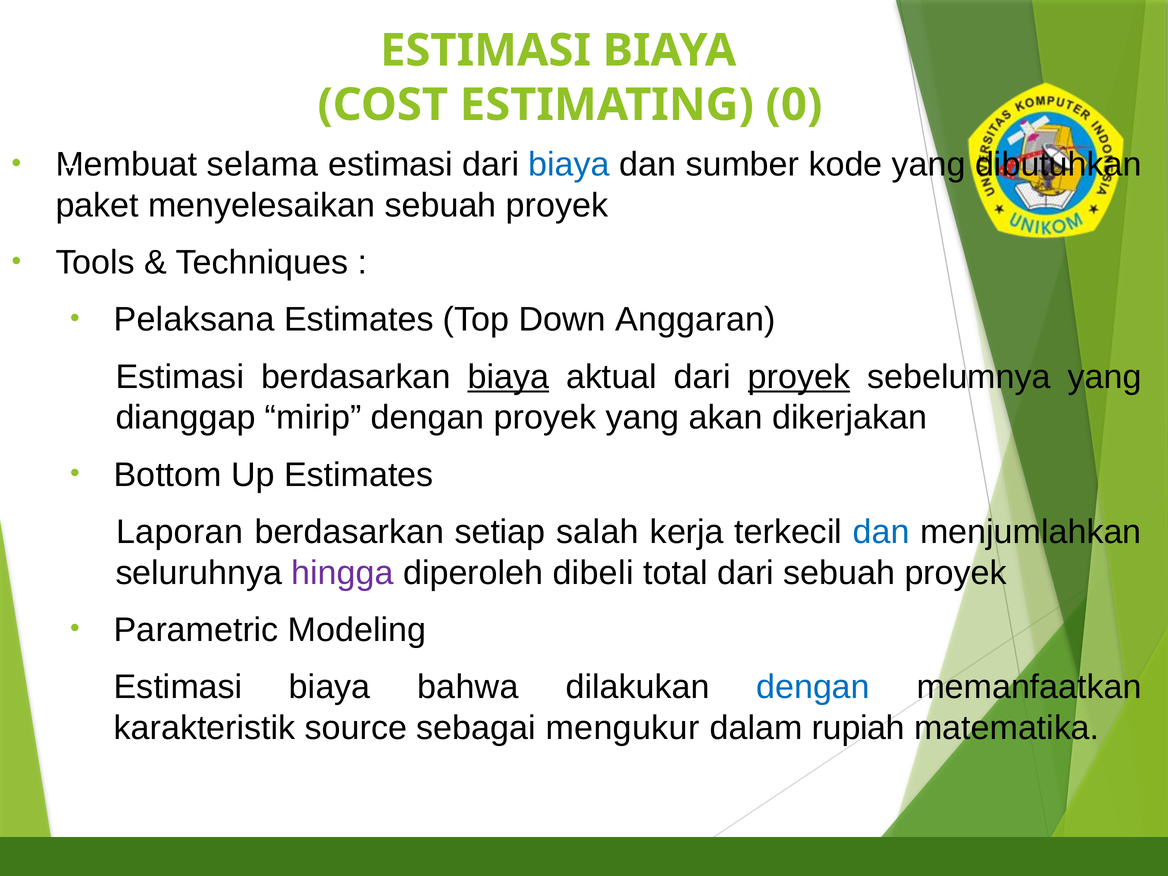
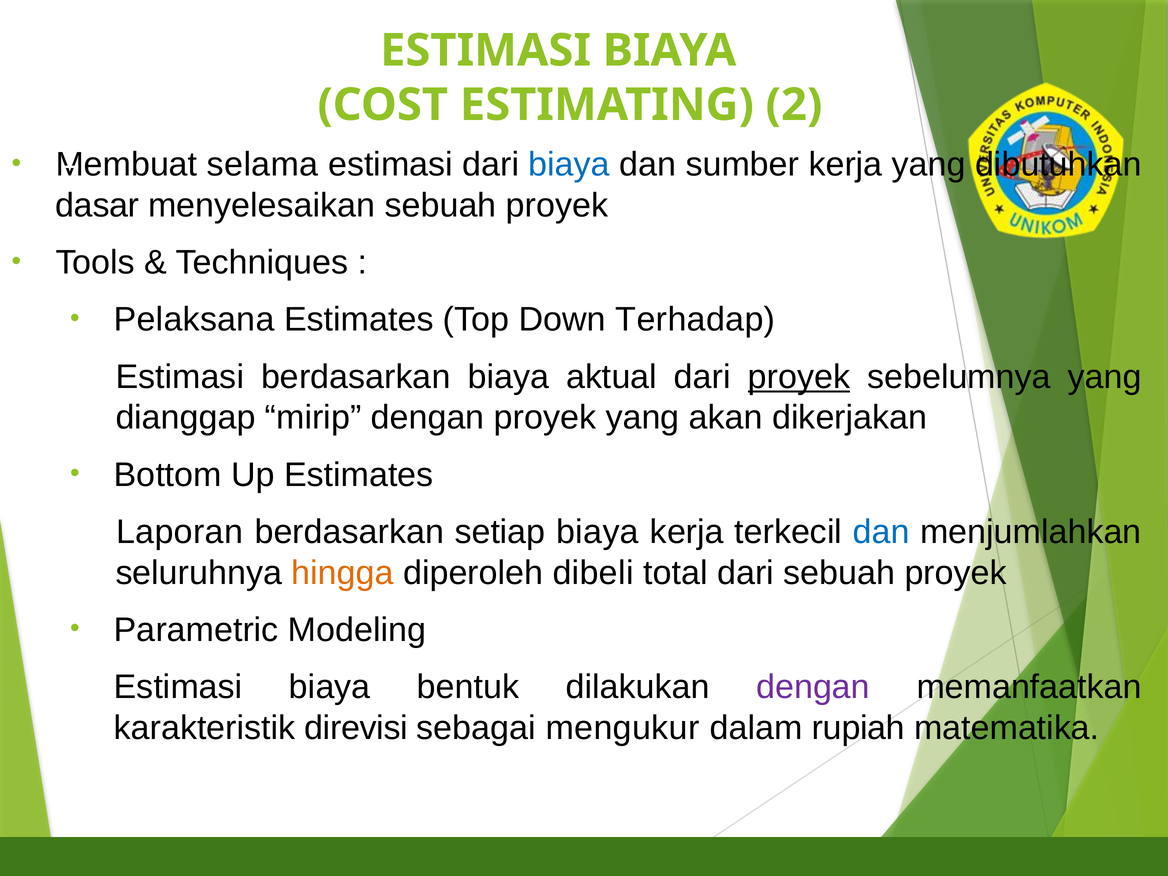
0: 0 -> 2
sumber kode: kode -> kerja
paket: paket -> dasar
Anggaran: Anggaran -> Terhadap
biaya at (508, 377) underline: present -> none
setiap salah: salah -> biaya
hingga colour: purple -> orange
bahwa: bahwa -> bentuk
dengan at (813, 687) colour: blue -> purple
source: source -> direvisi
